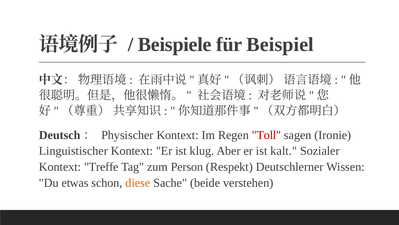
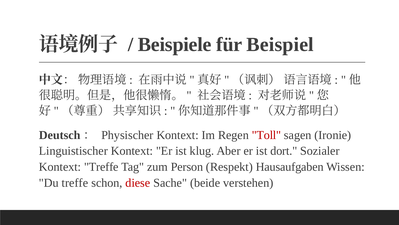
kalt: kalt -> dort
Deutschlerner: Deutschlerner -> Hausaufgaben
Du etwas: etwas -> treffe
diese colour: orange -> red
